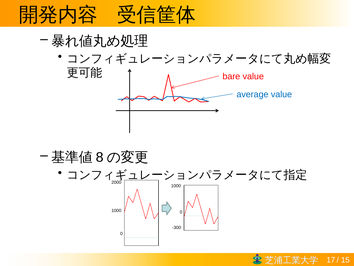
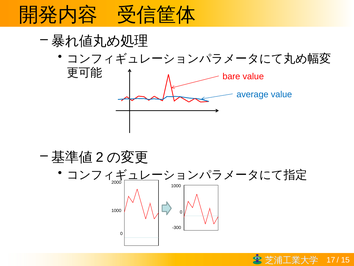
8: 8 -> 2
